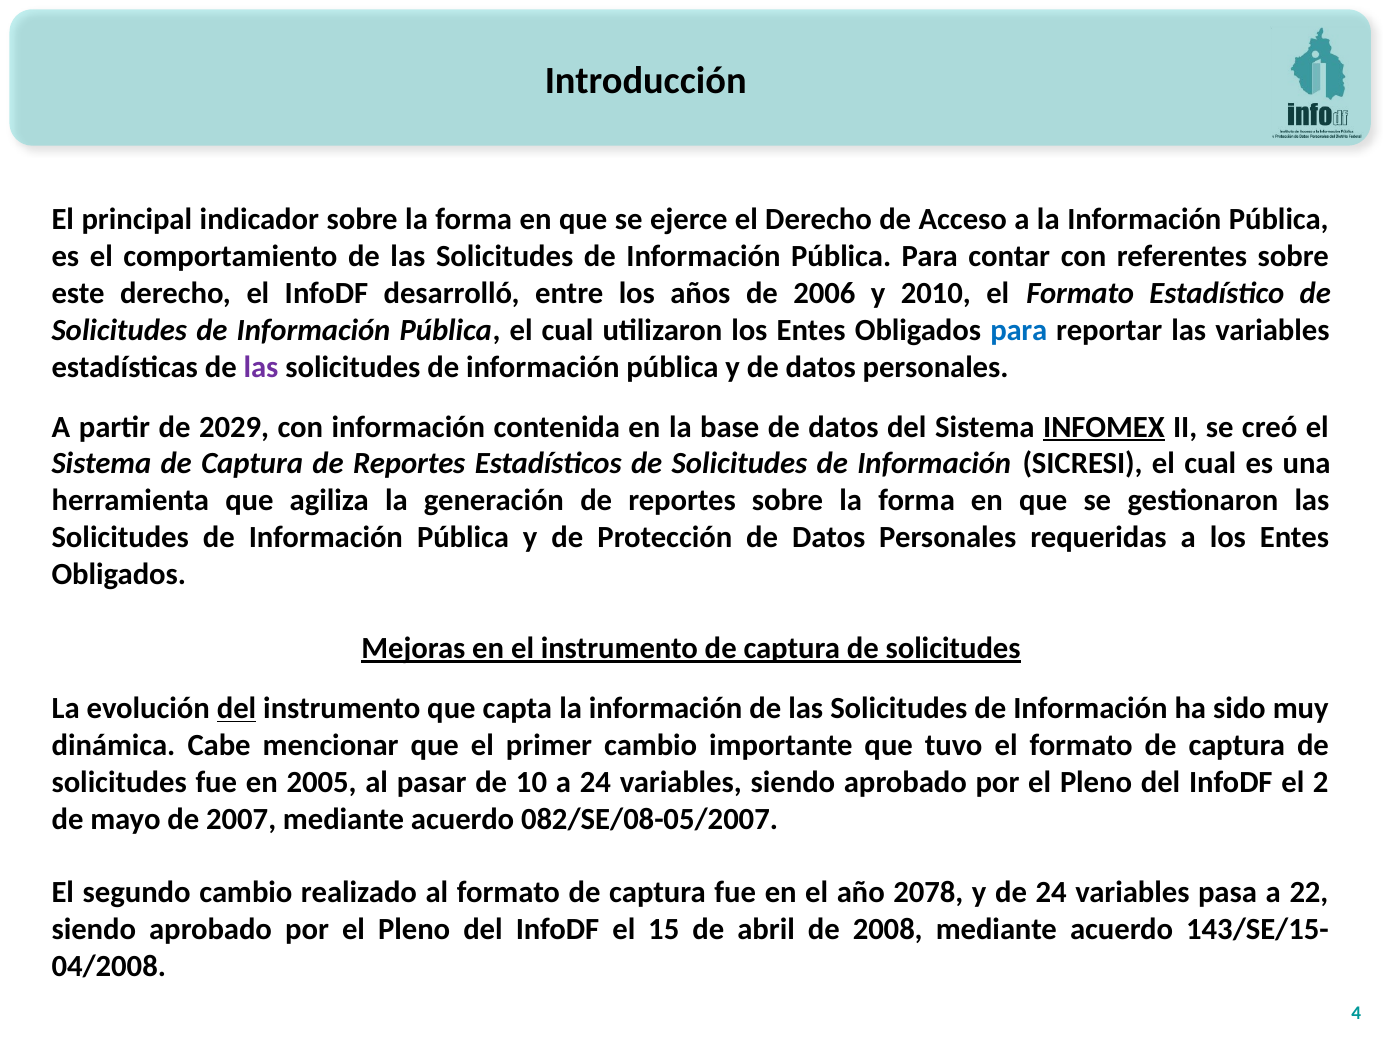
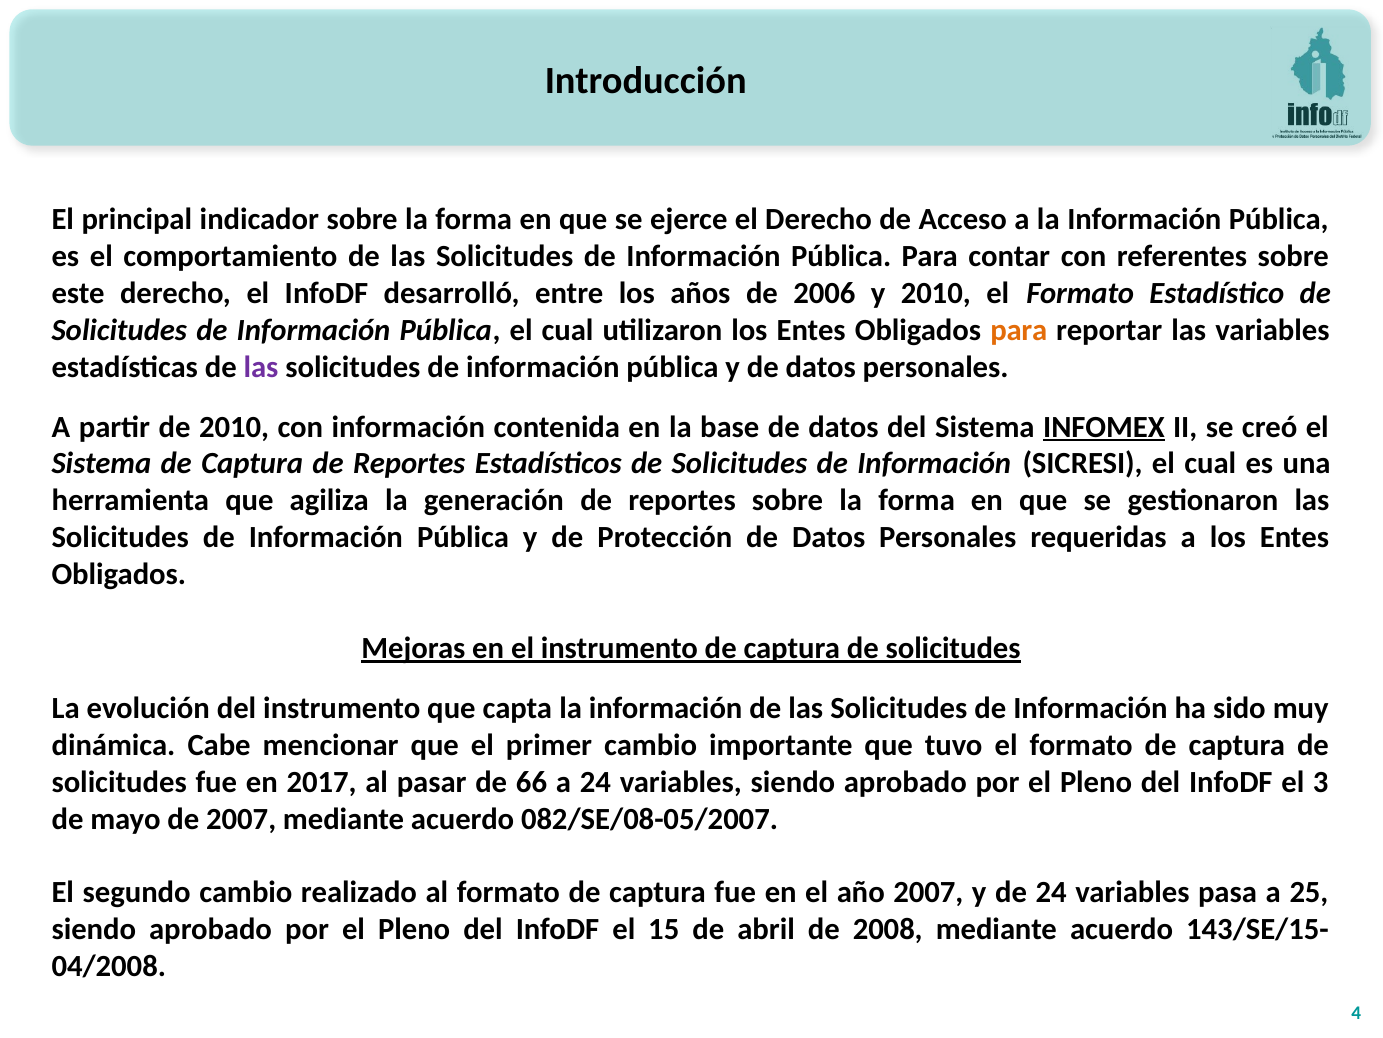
para at (1019, 330) colour: blue -> orange
de 2029: 2029 -> 2010
del at (237, 708) underline: present -> none
2005: 2005 -> 2017
10: 10 -> 66
2: 2 -> 3
año 2078: 2078 -> 2007
22: 22 -> 25
